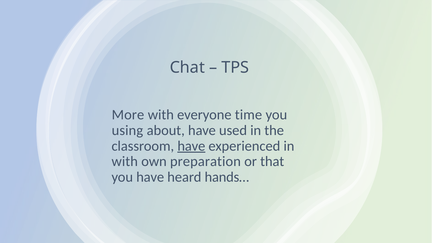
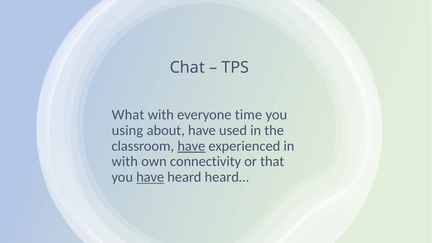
More: More -> What
preparation: preparation -> connectivity
have at (150, 177) underline: none -> present
hands…: hands… -> heard…
